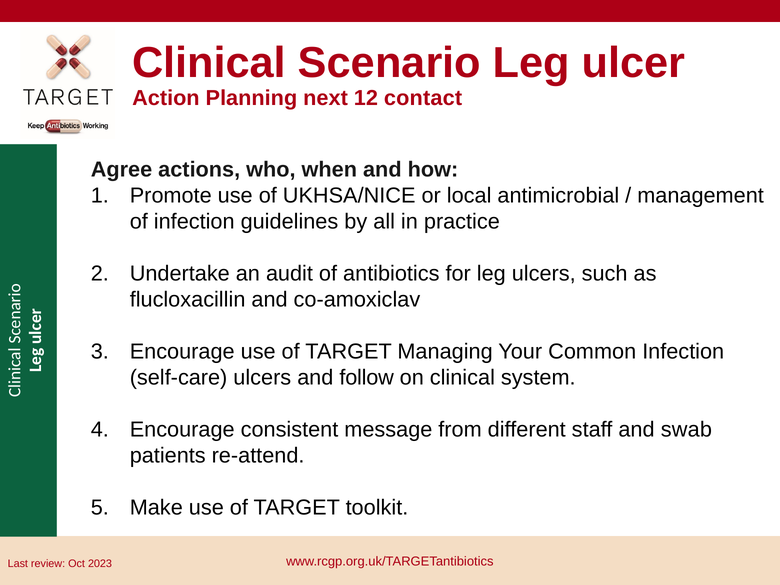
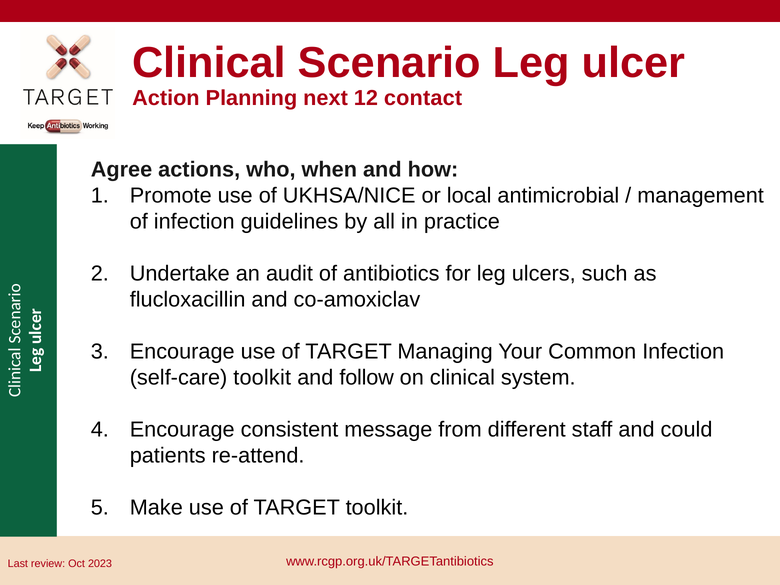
self-care ulcers: ulcers -> toolkit
swab: swab -> could
